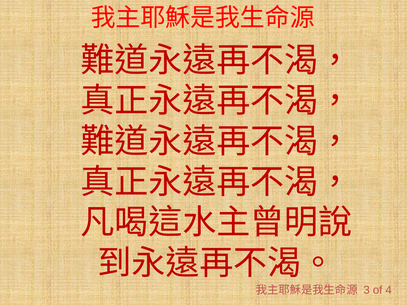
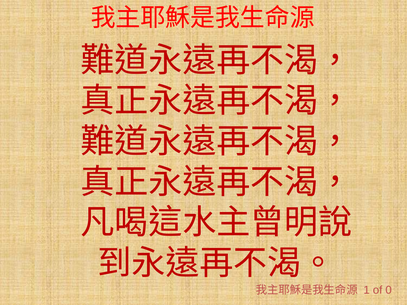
3: 3 -> 1
4: 4 -> 0
